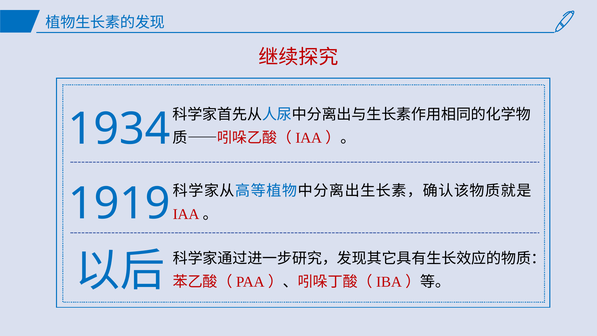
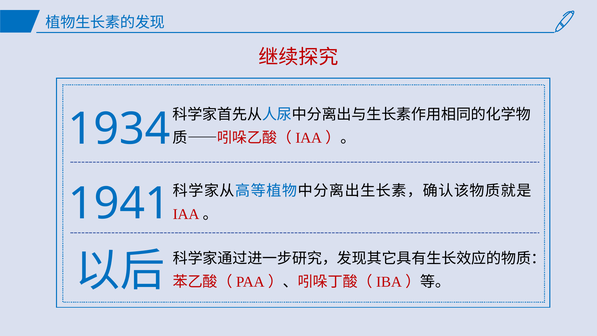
1919: 1919 -> 1941
